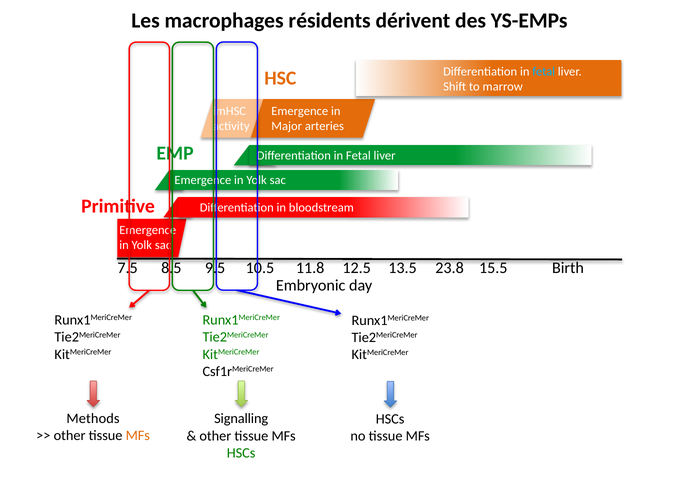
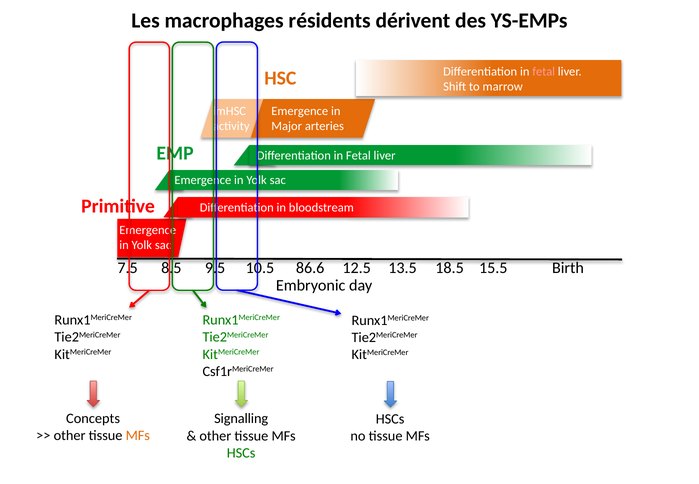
fetal at (544, 71) colour: light blue -> pink
11.8: 11.8 -> 86.6
23.8: 23.8 -> 18.5
Methods: Methods -> Concepts
